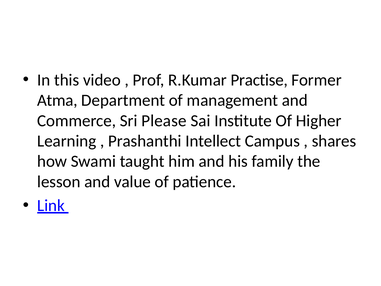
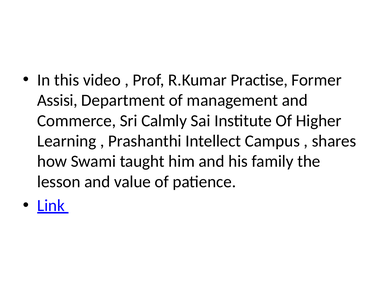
Atma: Atma -> Assisi
Please: Please -> Calmly
